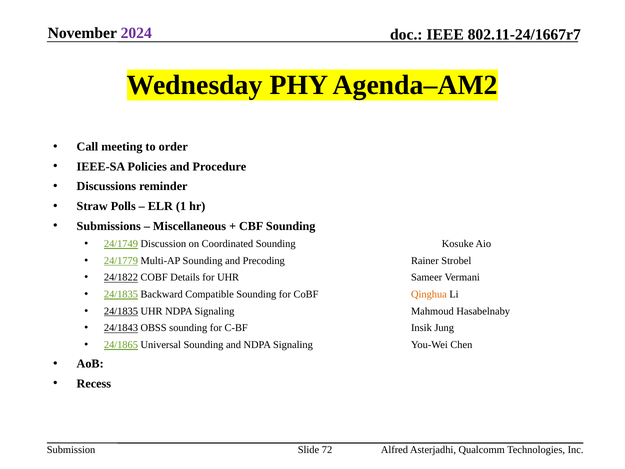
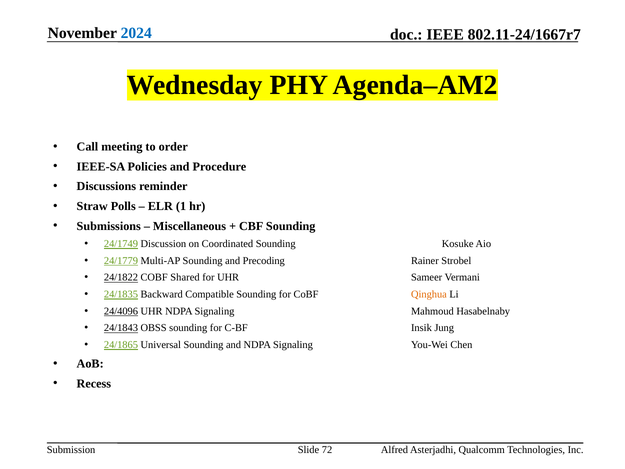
2024 colour: purple -> blue
Details: Details -> Shared
24/1835 at (121, 311): 24/1835 -> 24/4096
